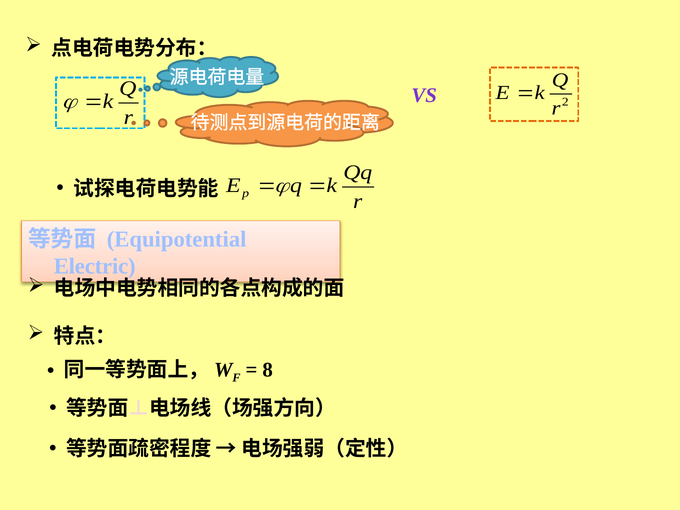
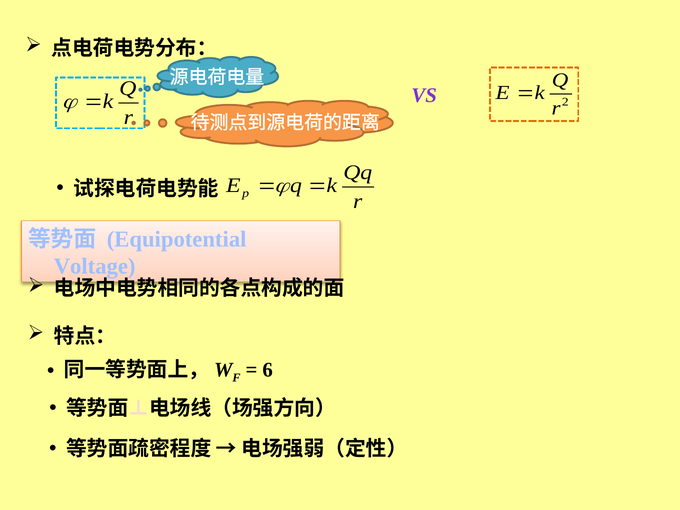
Electric: Electric -> Voltage
8: 8 -> 6
